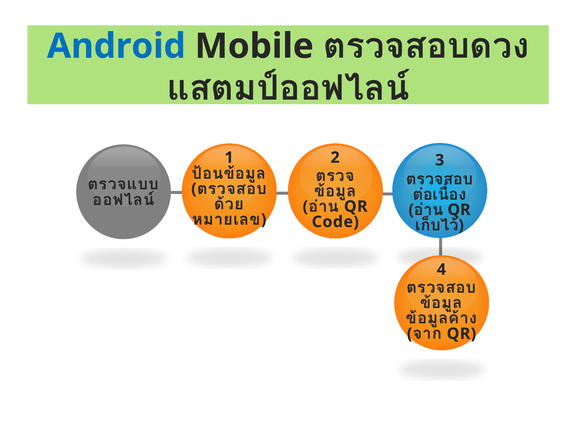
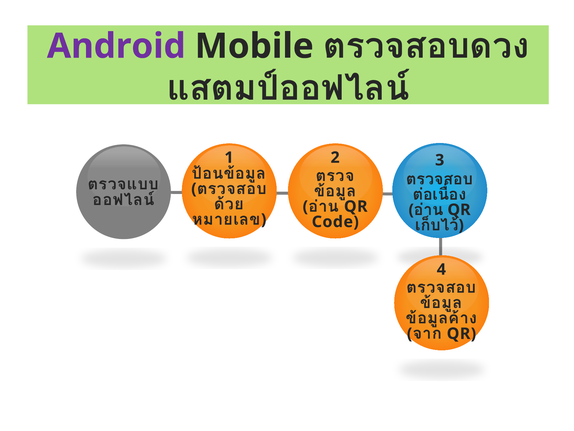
Android colour: blue -> purple
